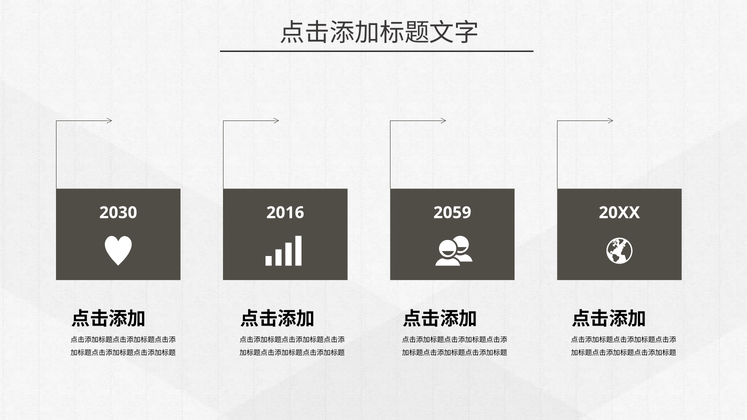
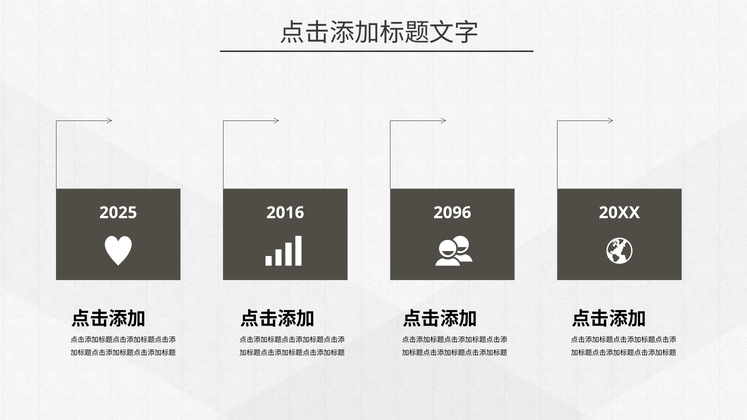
2030: 2030 -> 2025
2059: 2059 -> 2096
